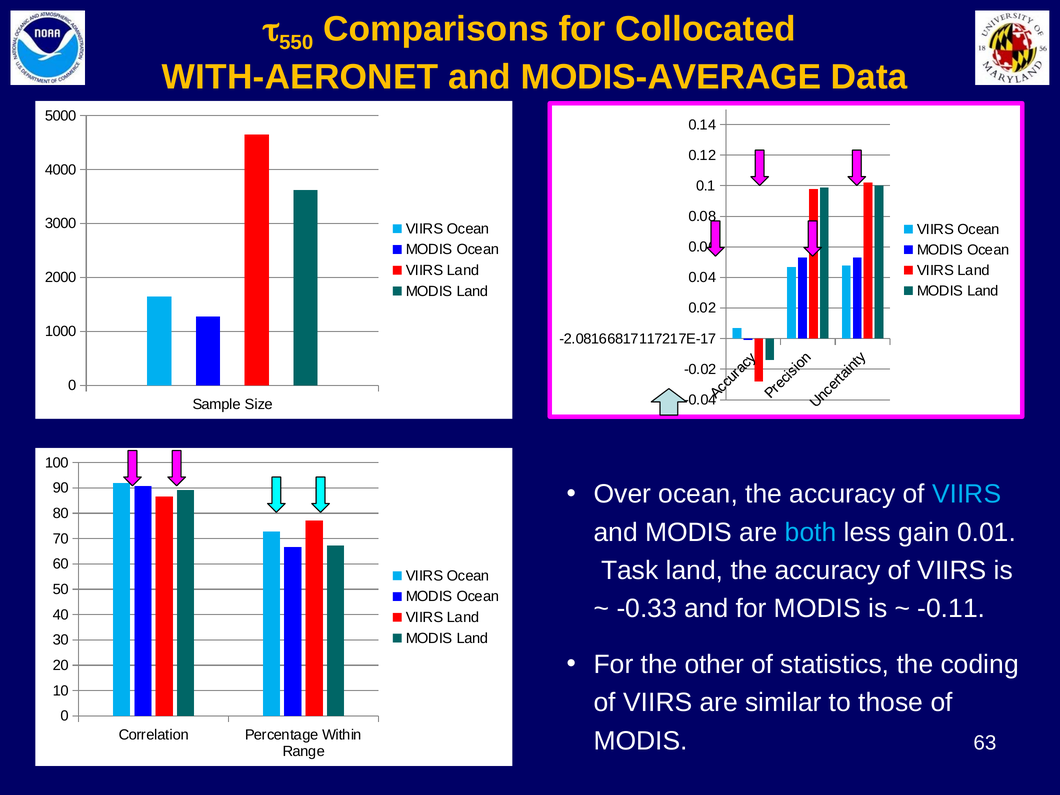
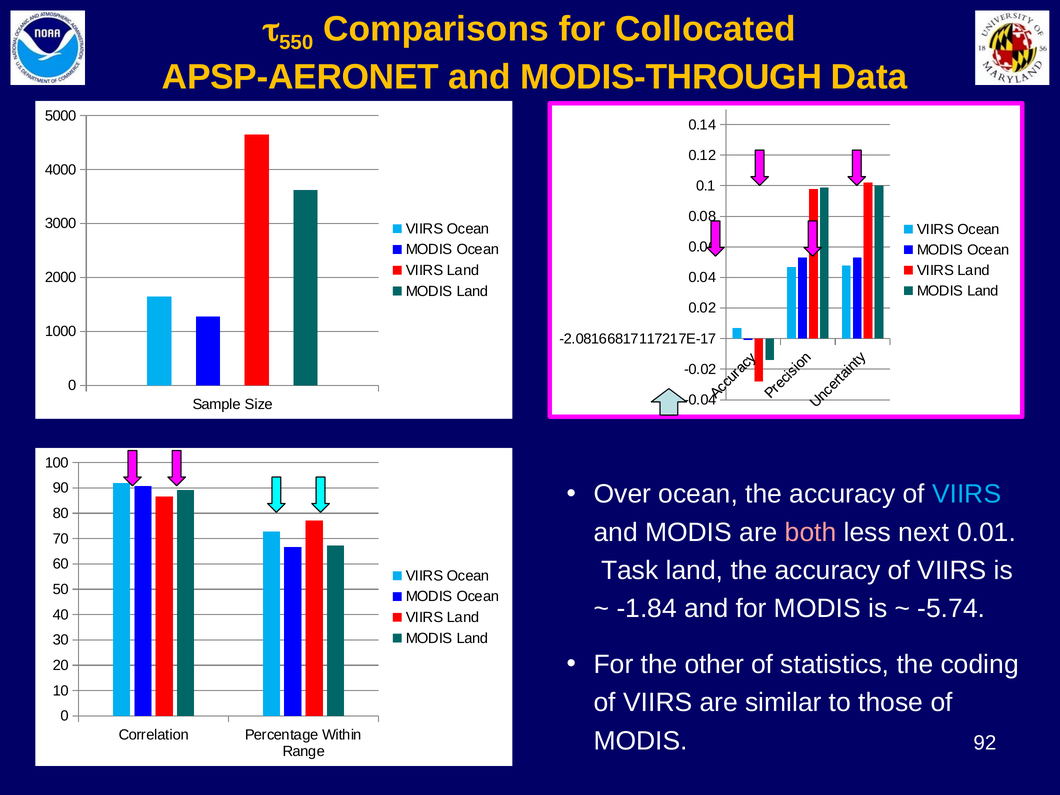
WITH-AERONET: WITH-AERONET -> APSP-AERONET
MODIS-AVERAGE: MODIS-AVERAGE -> MODIS-THROUGH
both colour: light blue -> pink
gain: gain -> next
-0.33: -0.33 -> -1.84
-0.11: -0.11 -> -5.74
63: 63 -> 92
